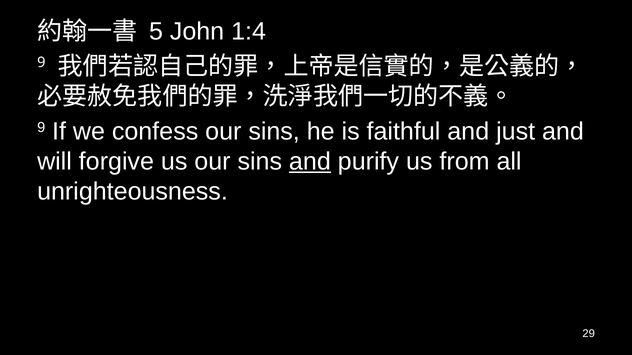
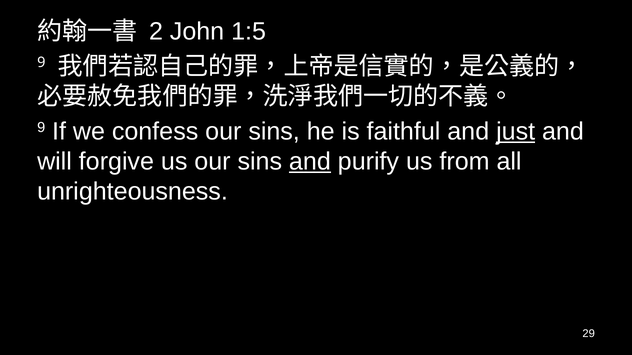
5: 5 -> 2
1:4: 1:4 -> 1:5
just underline: none -> present
